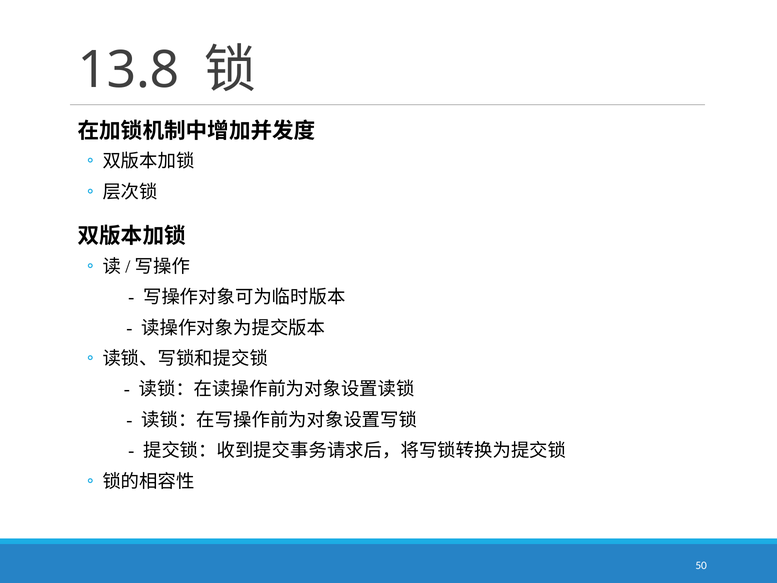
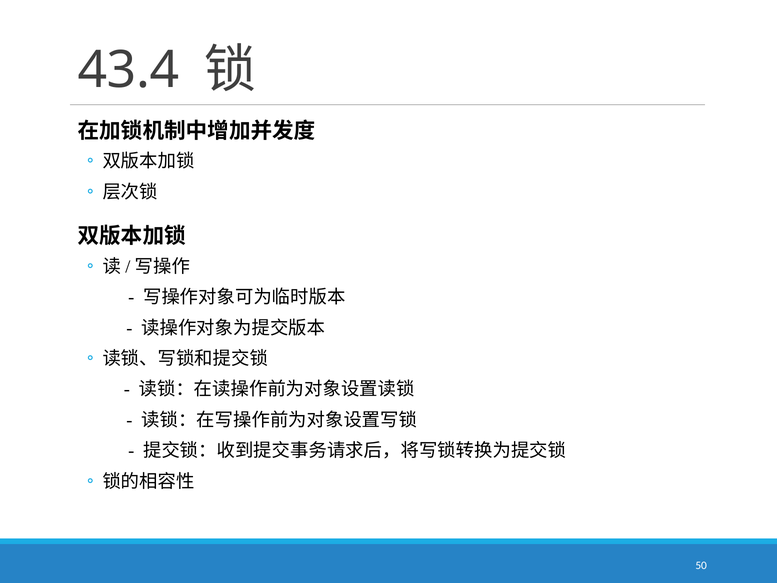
13.8: 13.8 -> 43.4
